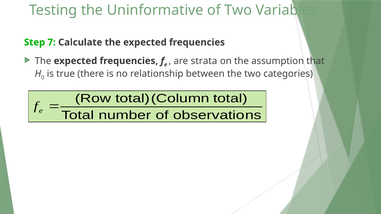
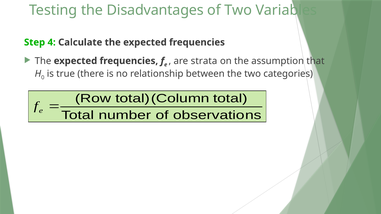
Uninformative: Uninformative -> Disadvantages
7: 7 -> 4
